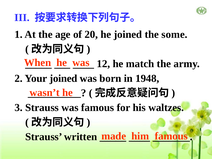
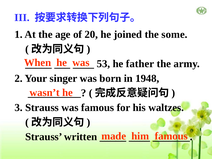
12: 12 -> 53
match: match -> father
Your joined: joined -> singer
